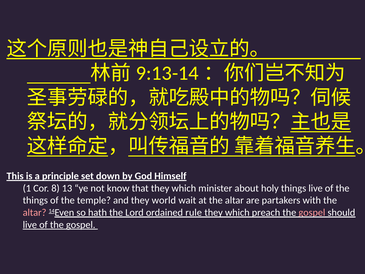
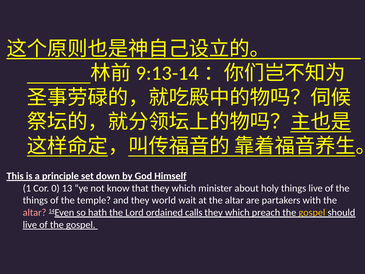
8: 8 -> 0
rule: rule -> calls
gospel at (312, 212) colour: pink -> yellow
